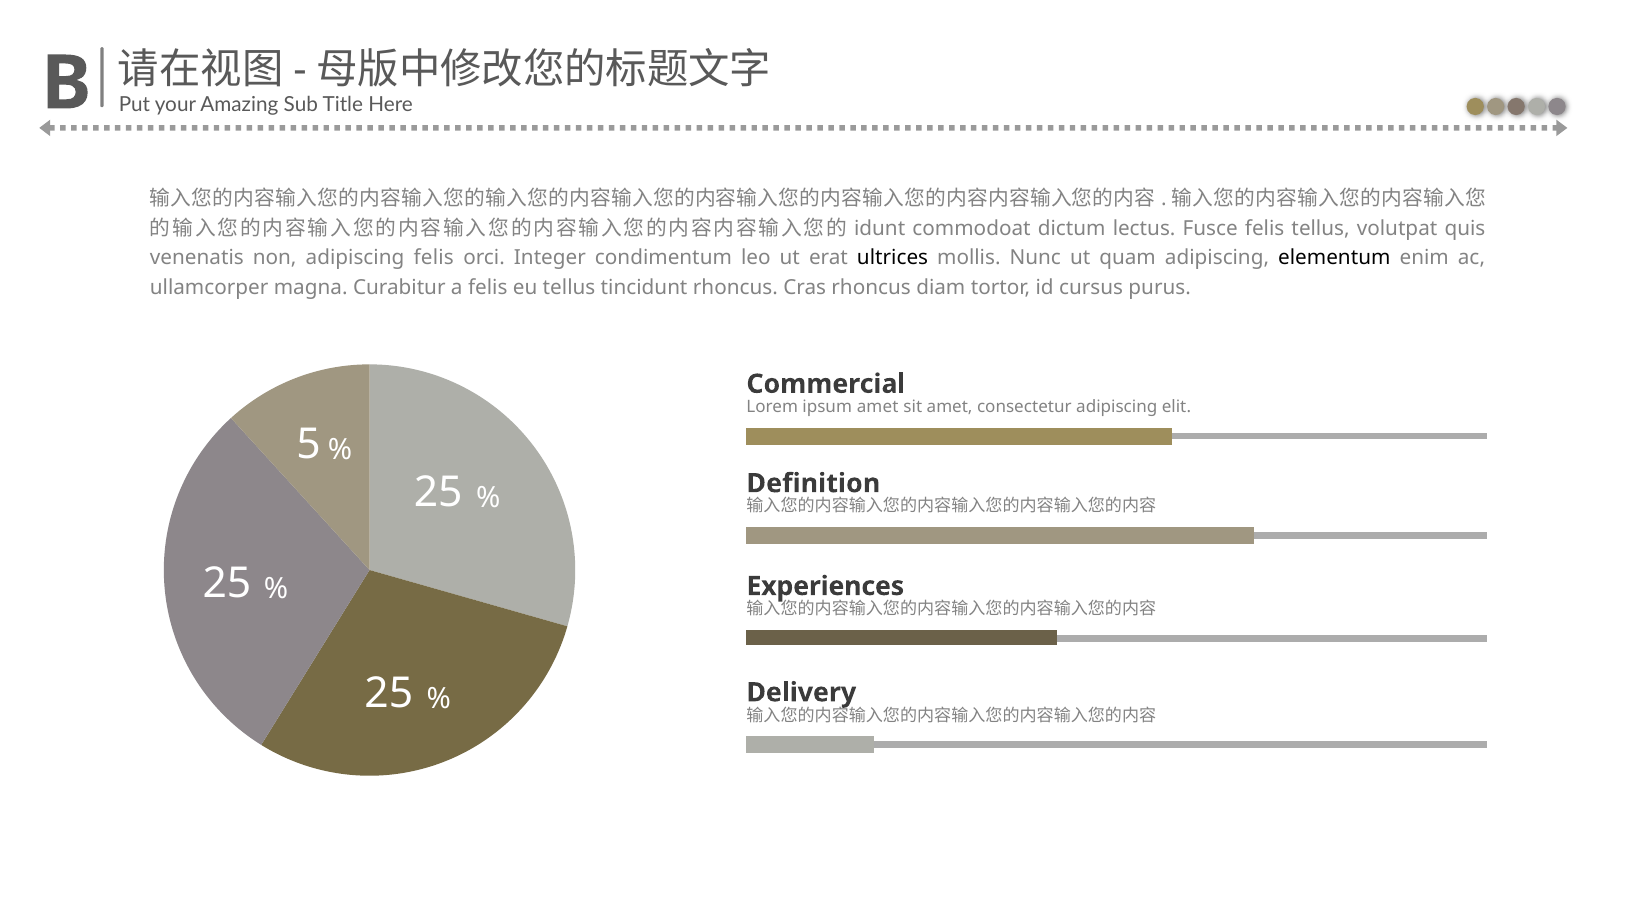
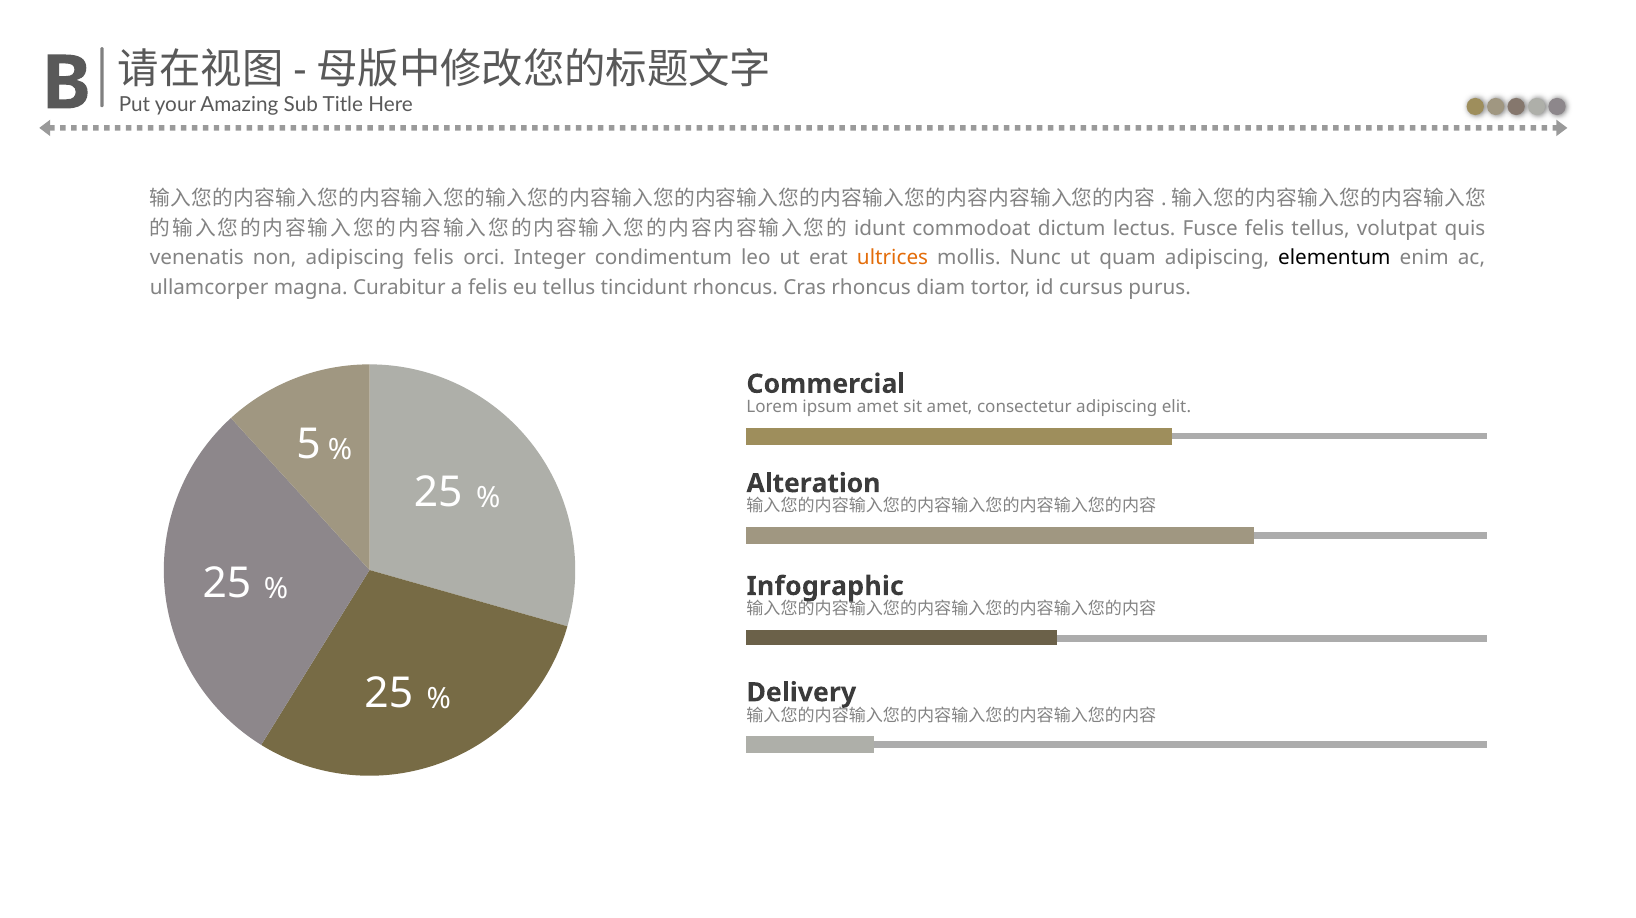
ultrices colour: black -> orange
Definition: Definition -> Alteration
Experiences: Experiences -> Infographic
